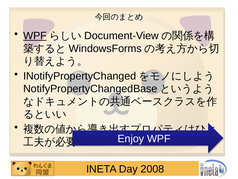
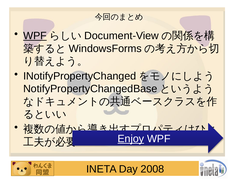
Enjoy underline: none -> present
